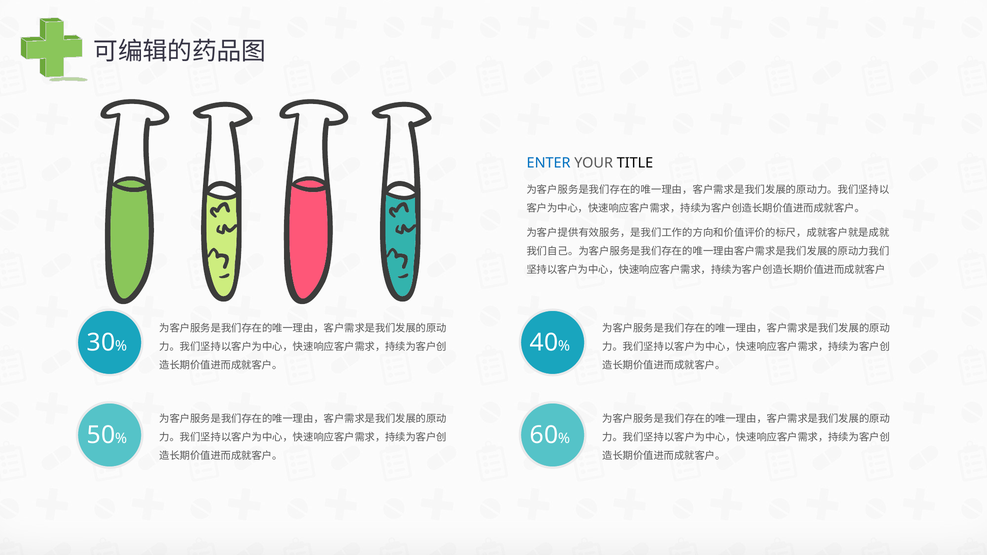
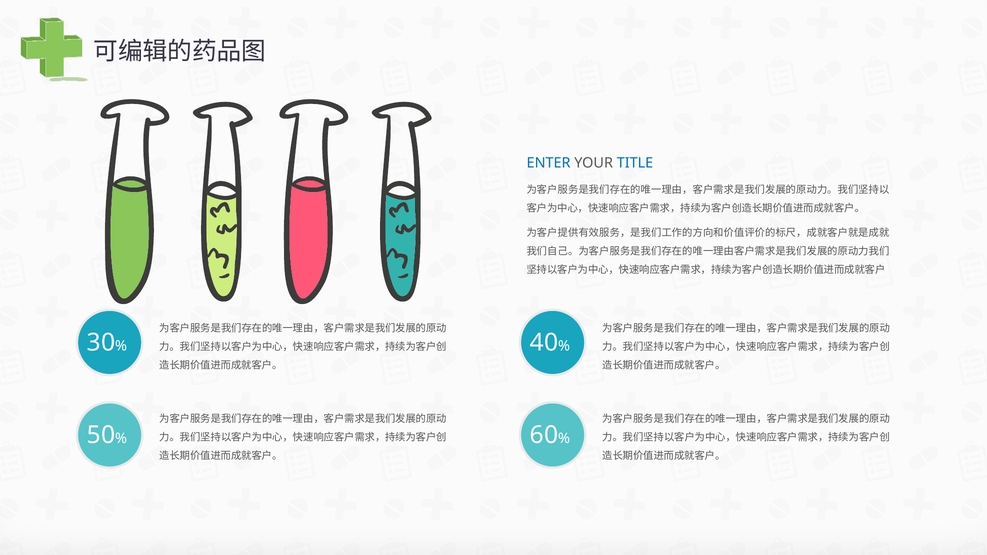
TITLE colour: black -> blue
